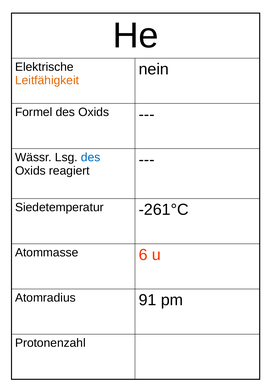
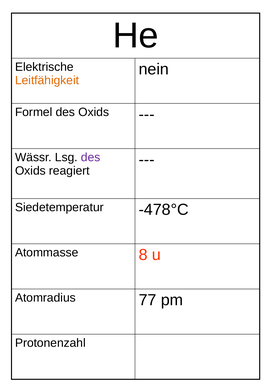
des at (91, 157) colour: blue -> purple
-261°C: -261°C -> -478°C
6: 6 -> 8
91: 91 -> 77
